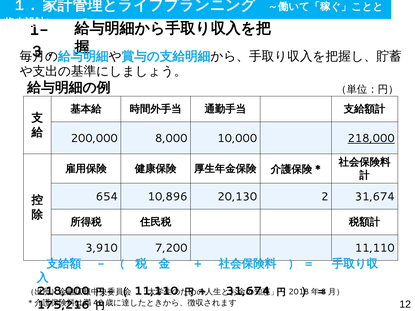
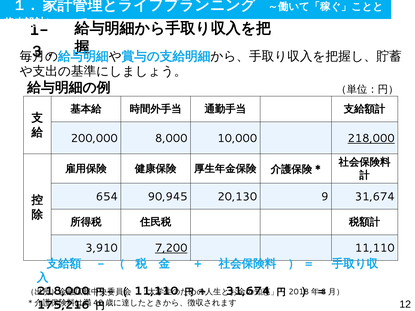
10,896: 10,896 -> 90,945
2: 2 -> 9
7,200 underline: none -> present
